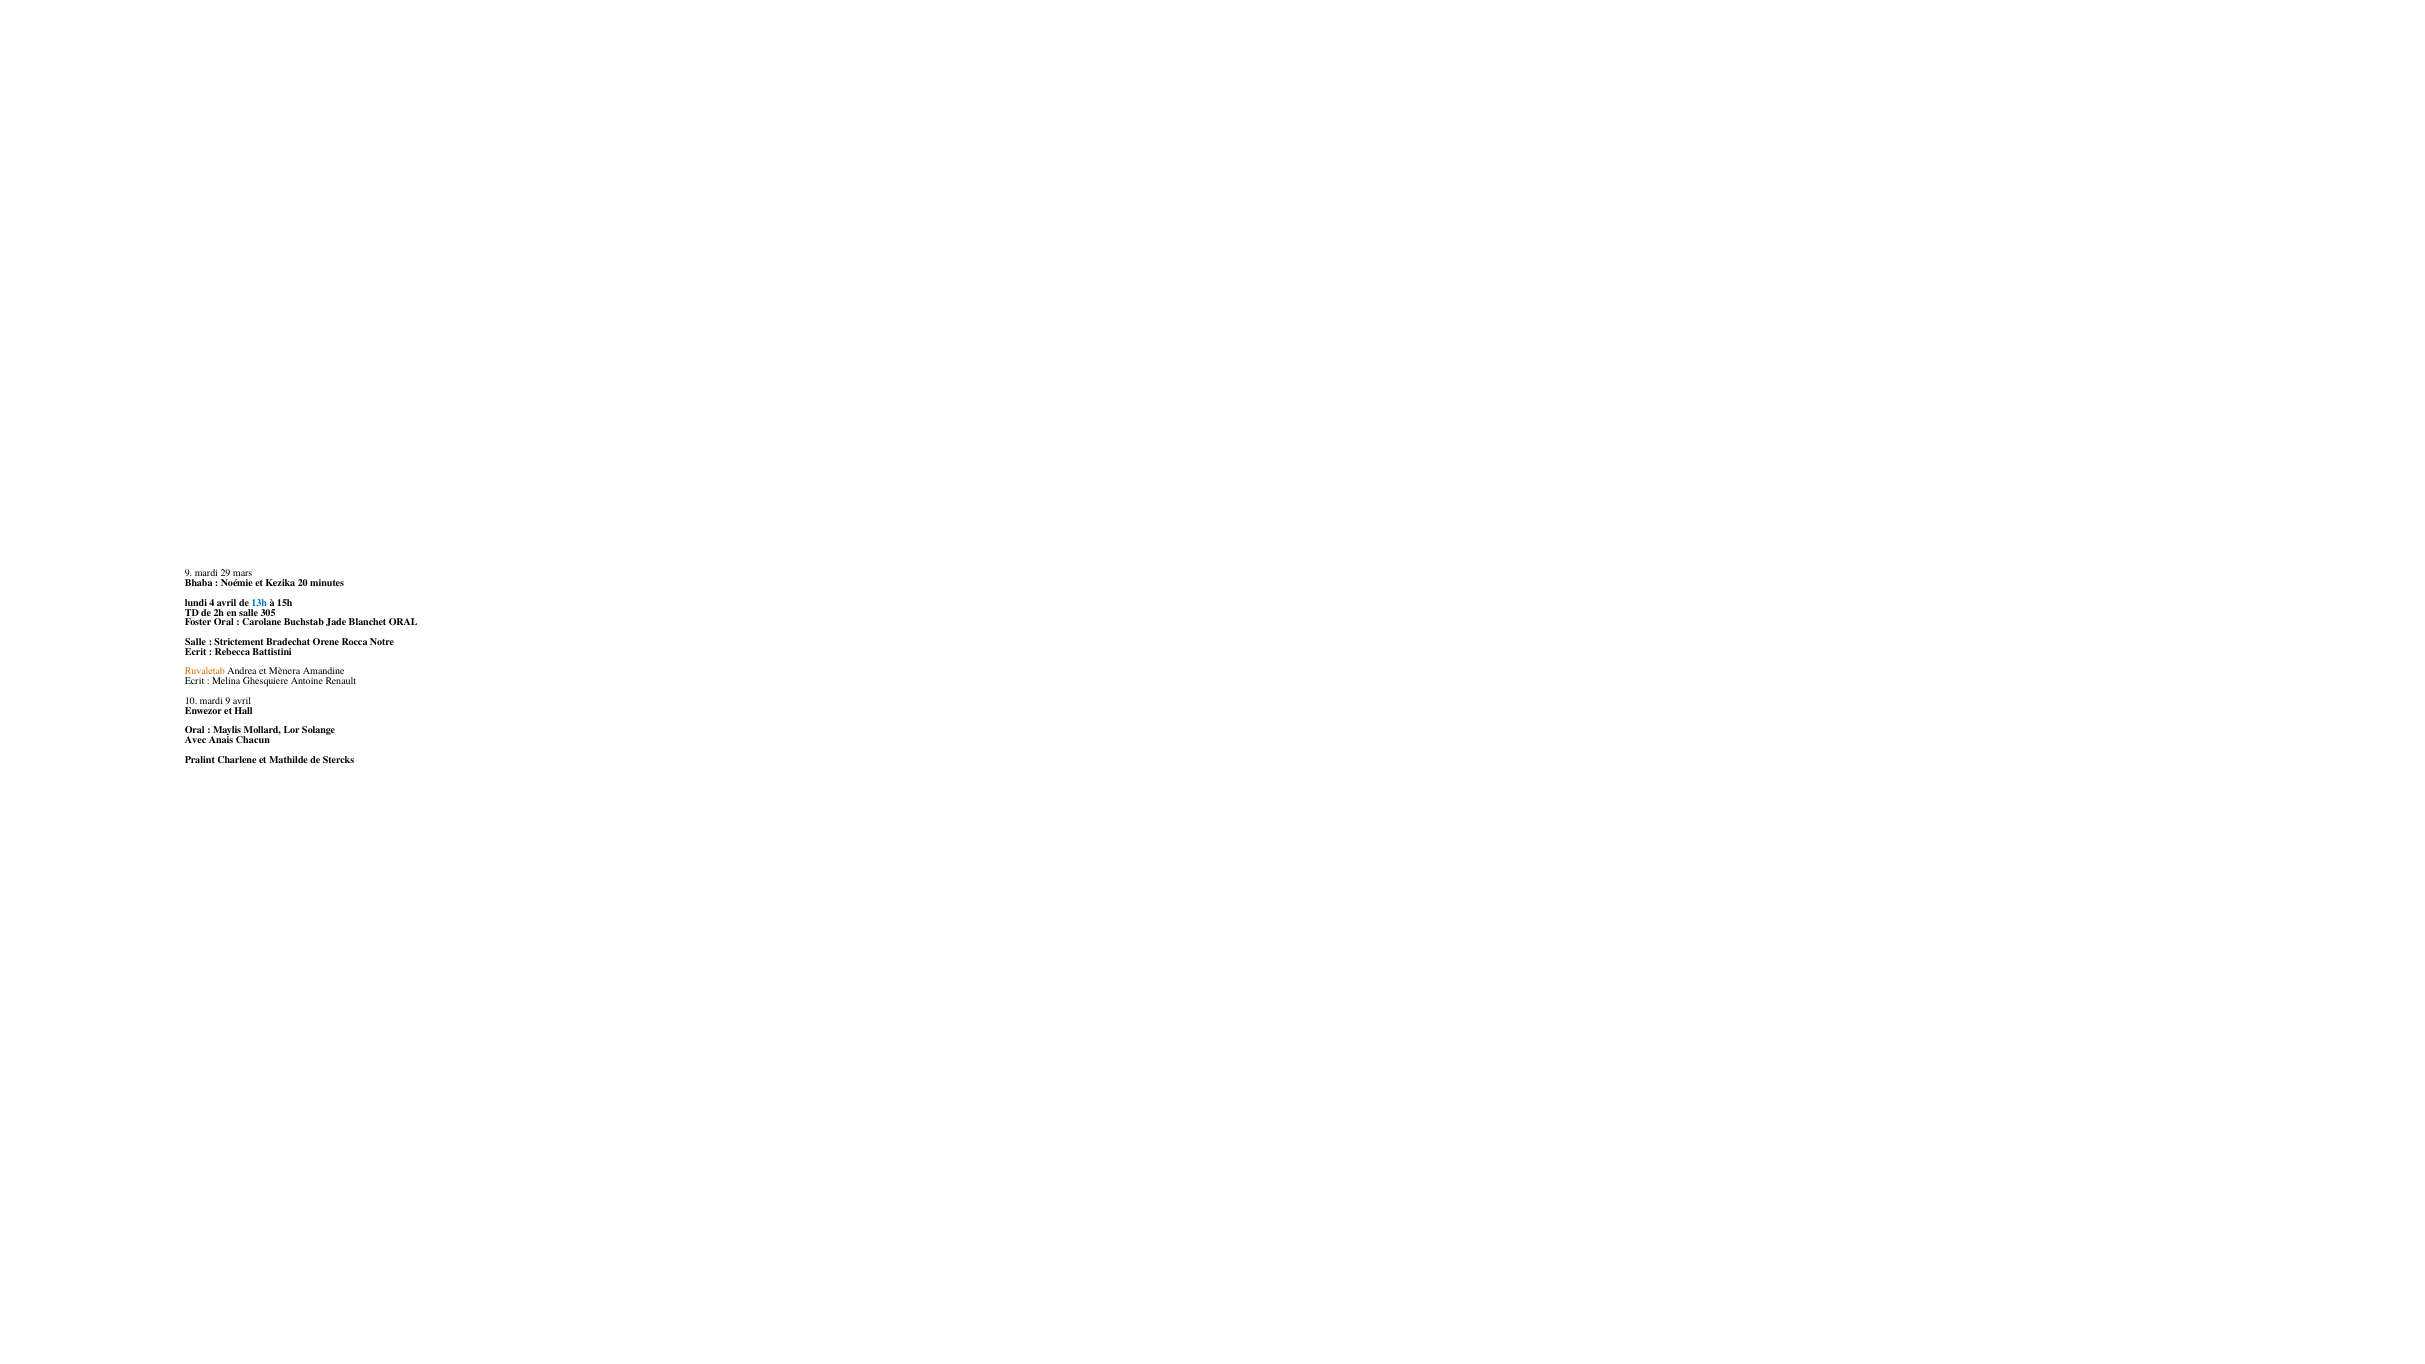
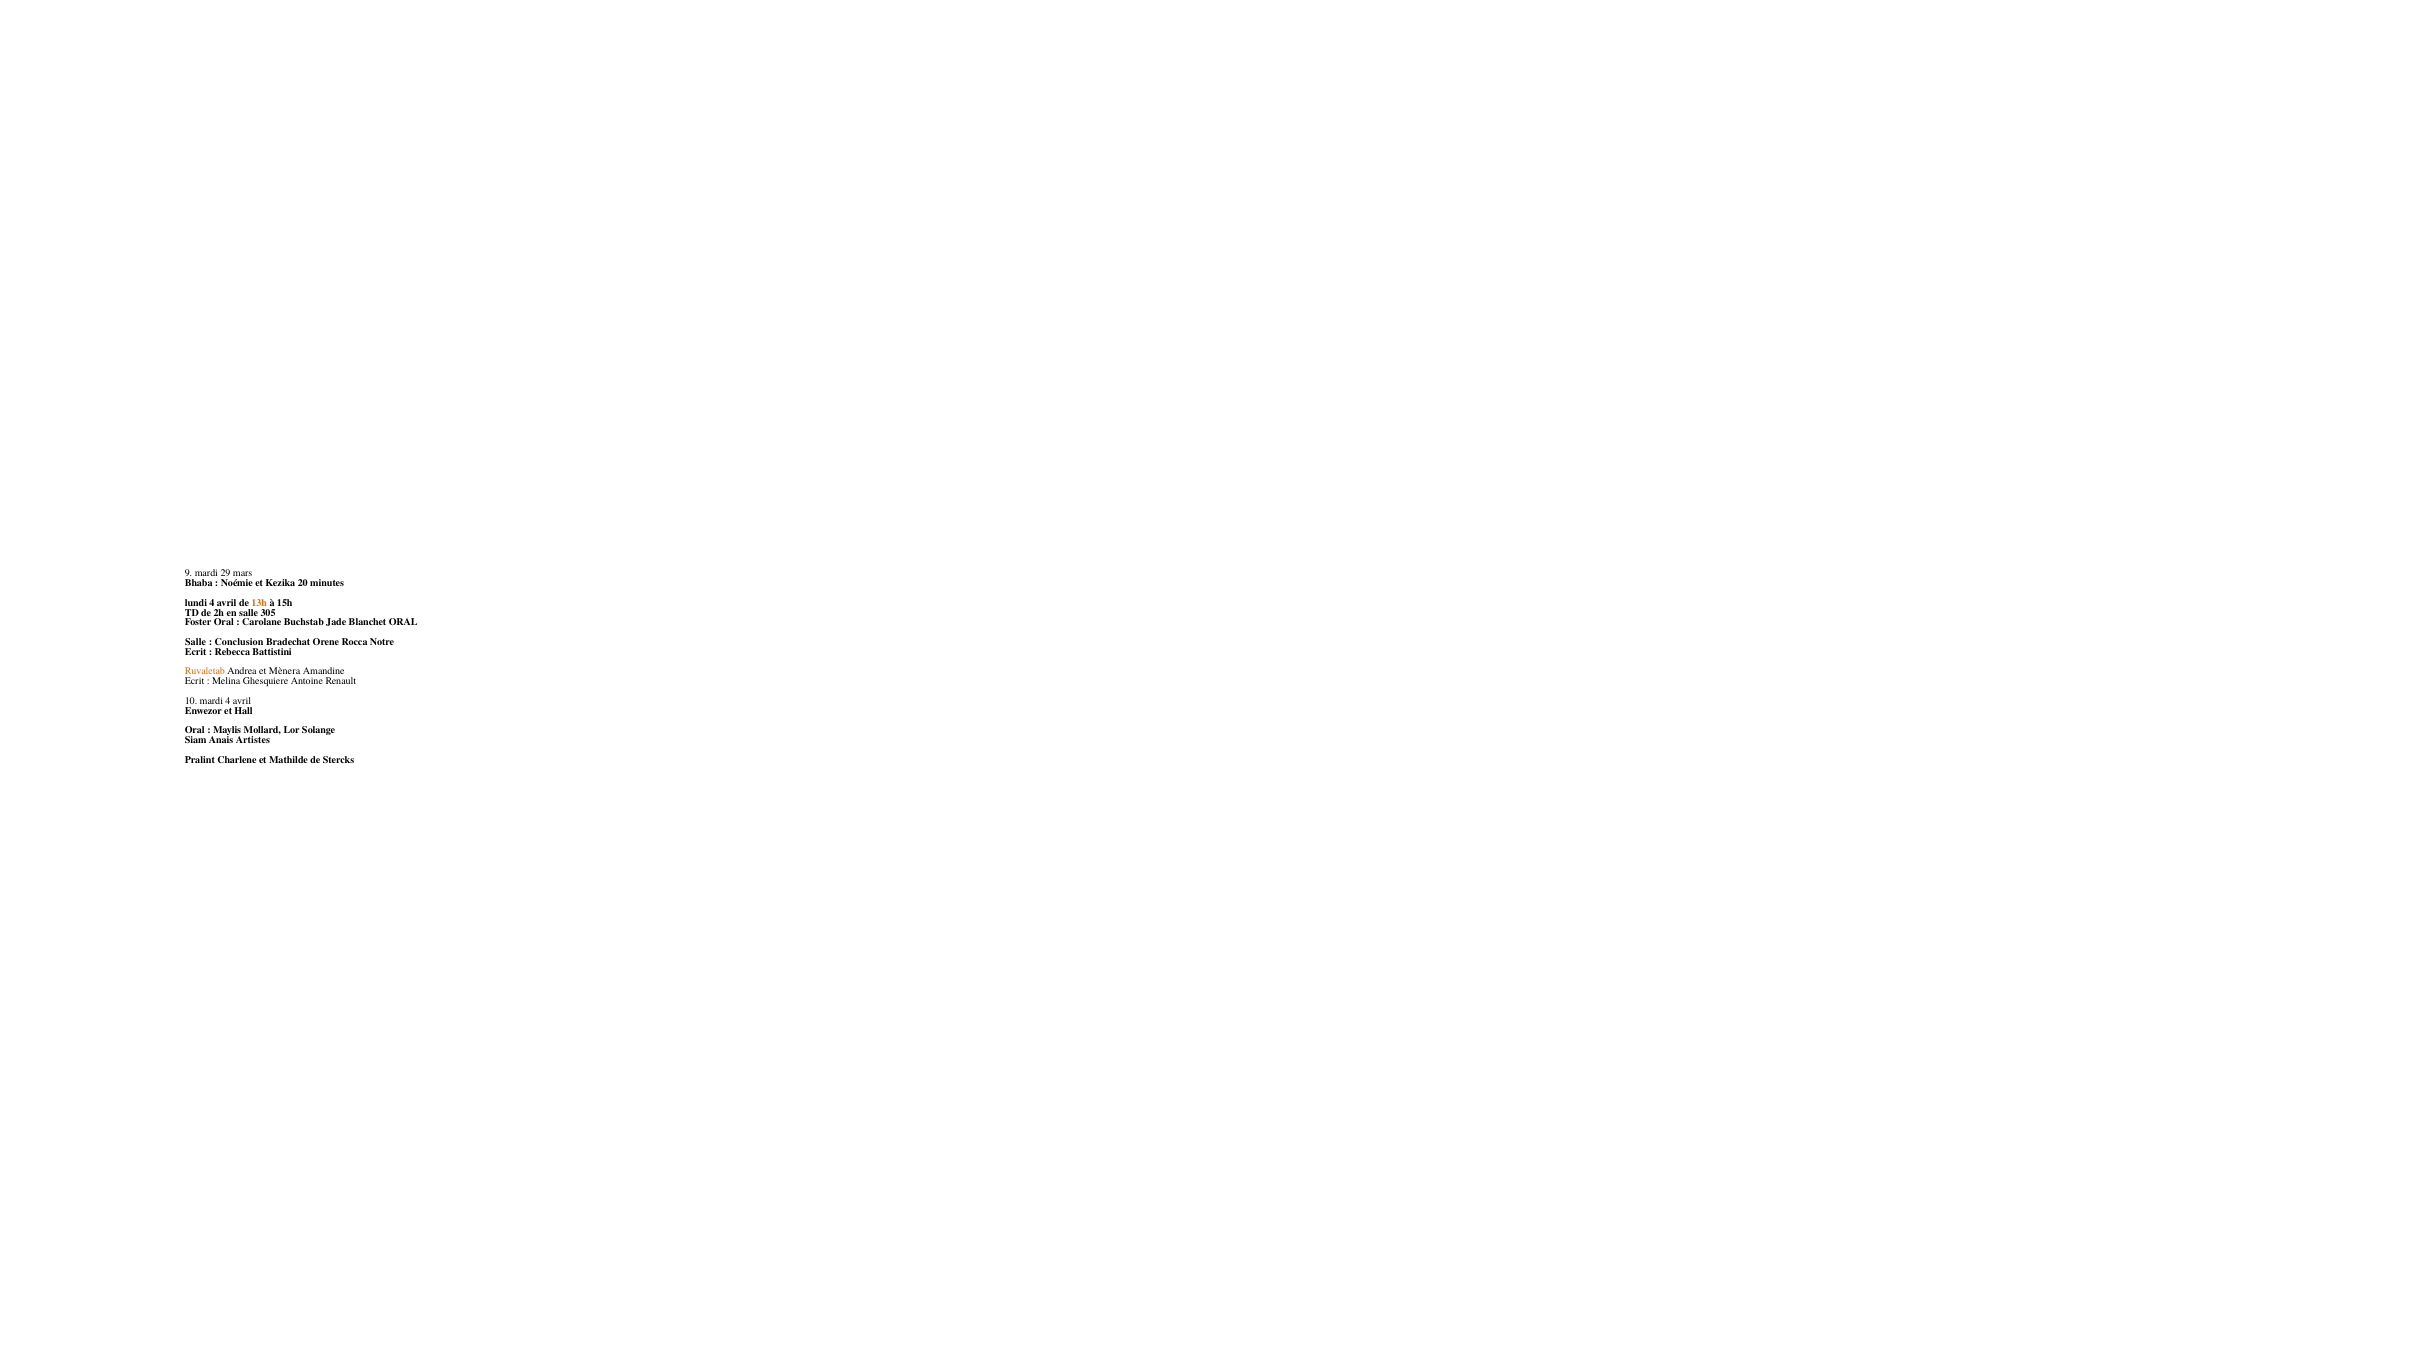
13h colour: blue -> orange
Strictement: Strictement -> Conclusion
mardi 9: 9 -> 4
Avec: Avec -> Siam
Chacun: Chacun -> Artistes
